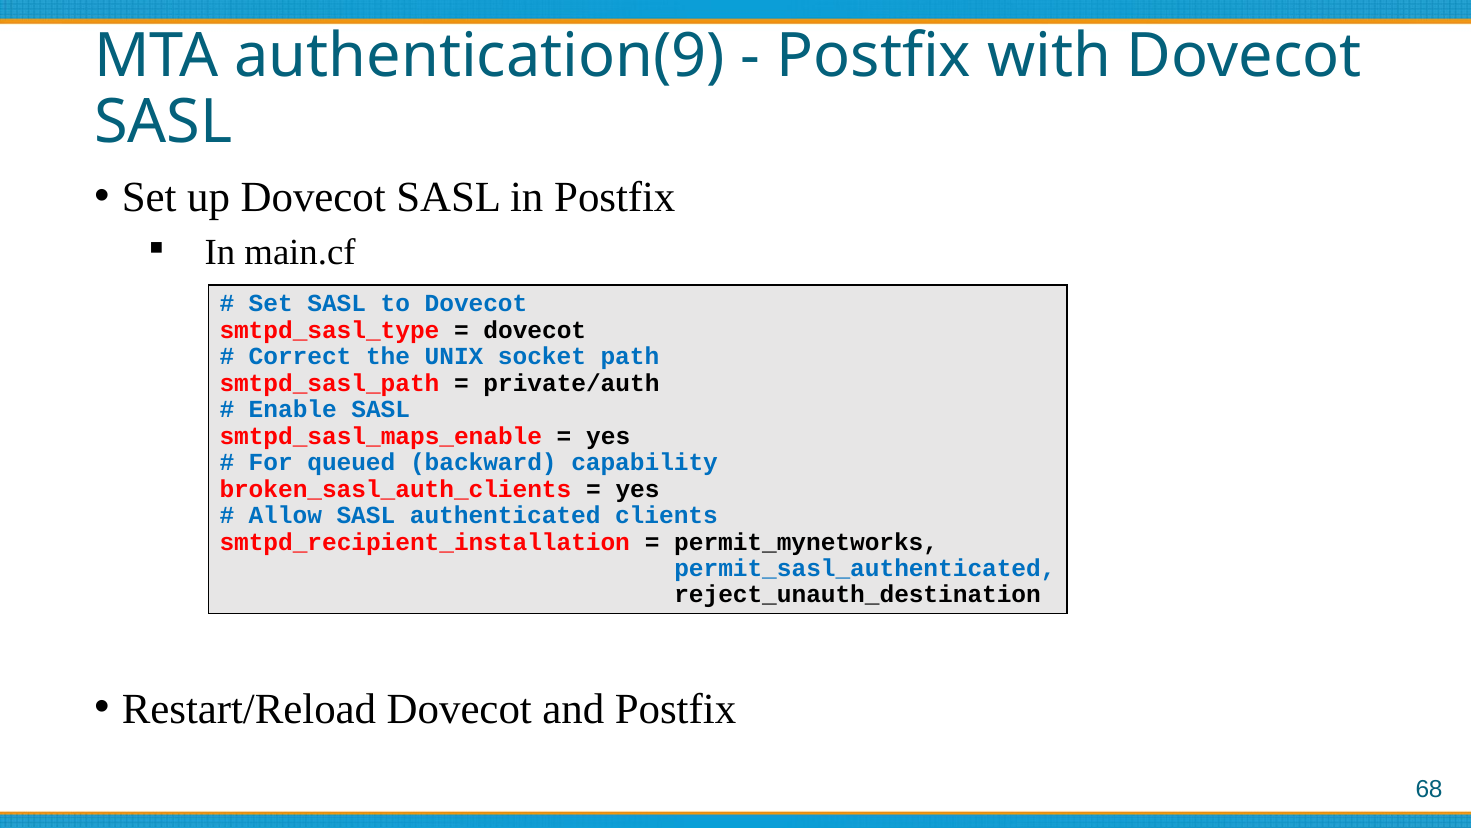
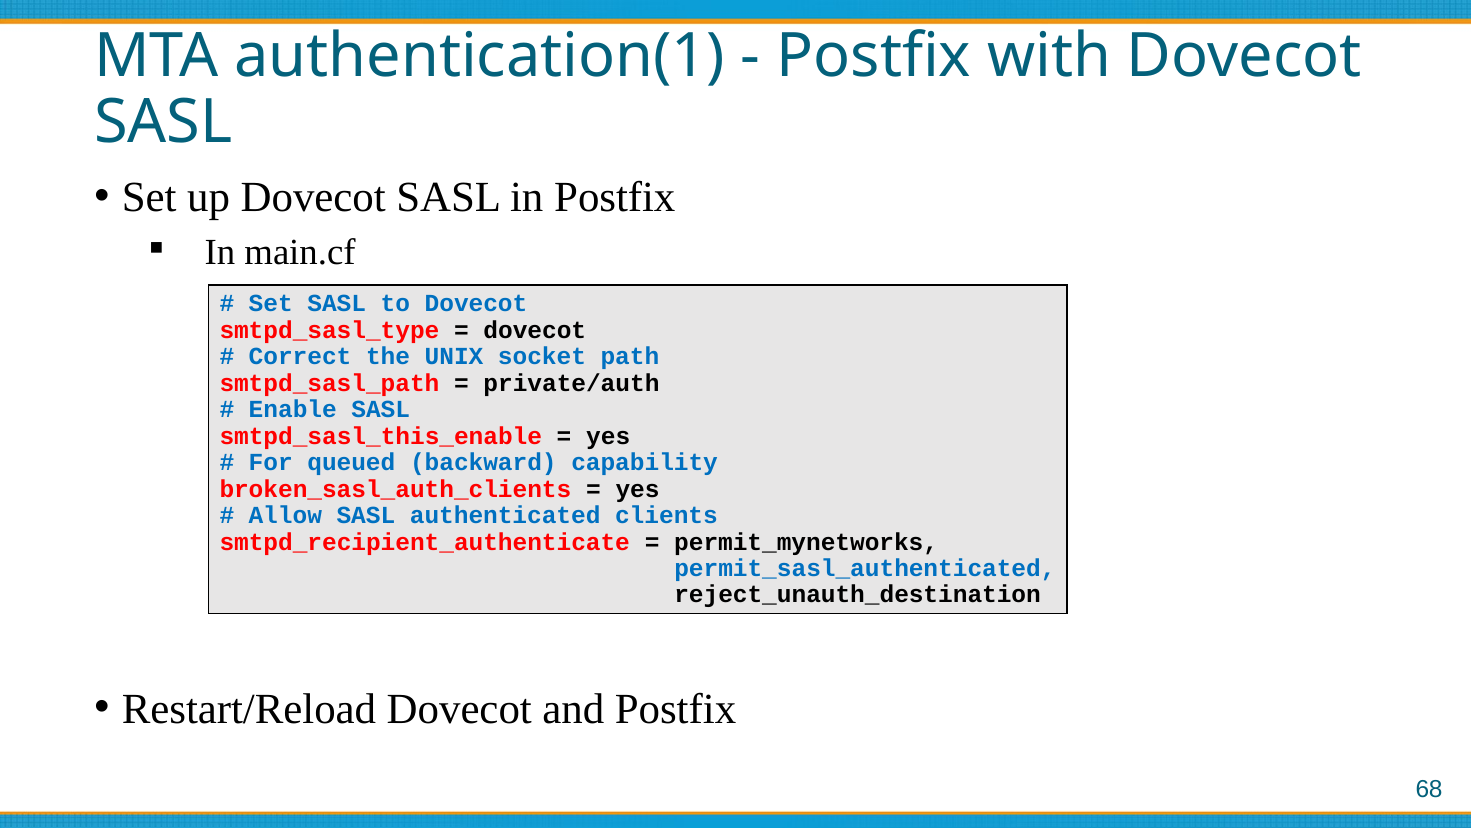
authentication(9: authentication(9 -> authentication(1
smtpd_sasl_maps_enable: smtpd_sasl_maps_enable -> smtpd_sasl_this_enable
smtpd_recipient_installation: smtpd_recipient_installation -> smtpd_recipient_authenticate
